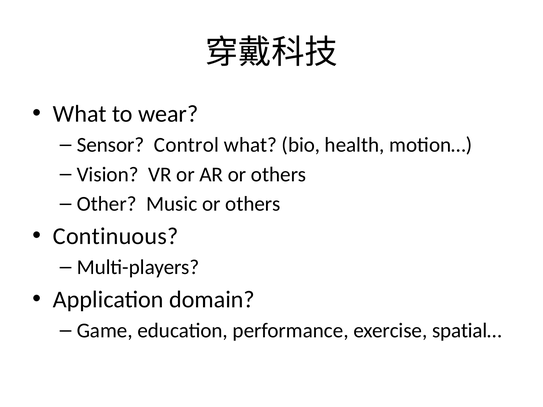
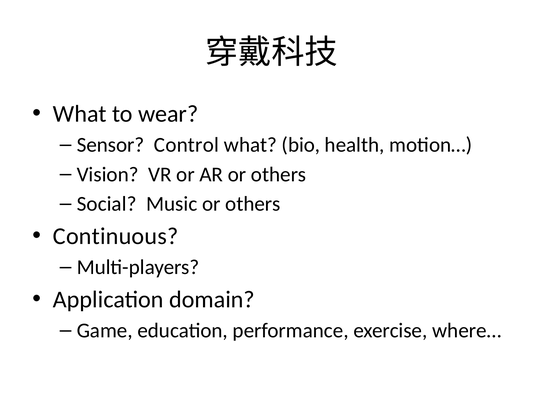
Other: Other -> Social
spatial…: spatial… -> where…
